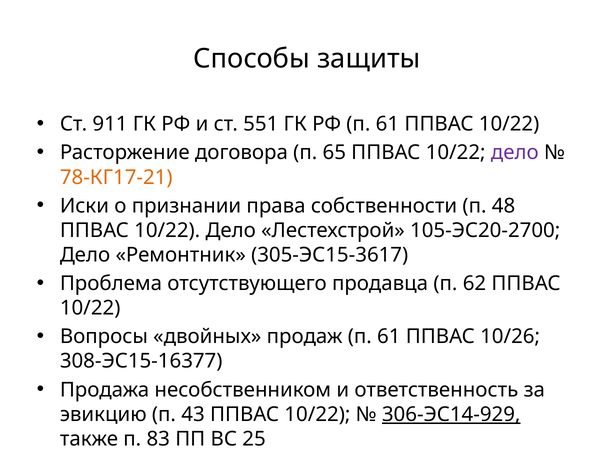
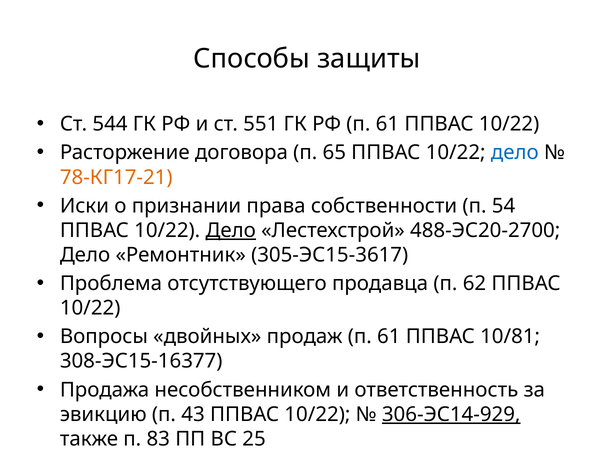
911: 911 -> 544
дело at (515, 153) colour: purple -> blue
48: 48 -> 54
Дело at (231, 231) underline: none -> present
105-ЭС20-2700: 105-ЭС20-2700 -> 488-ЭС20-2700
10/26: 10/26 -> 10/81
